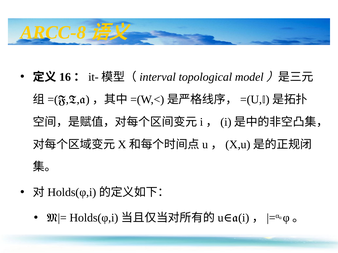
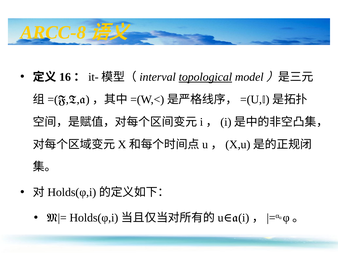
topological underline: none -> present
